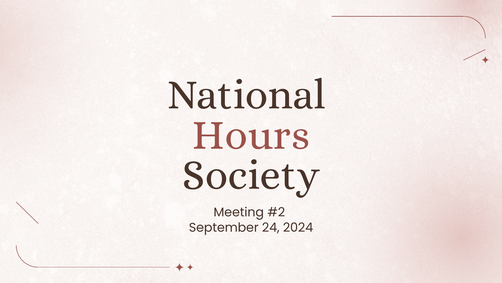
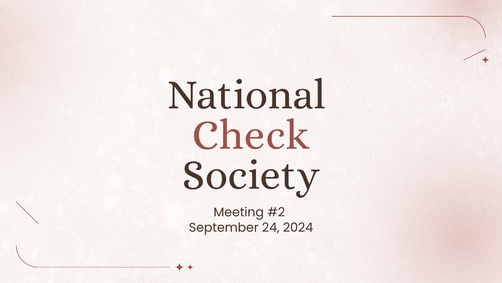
Hours: Hours -> Check
